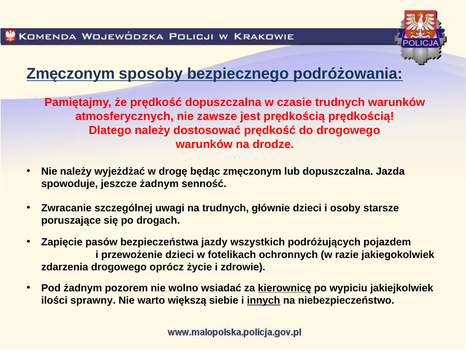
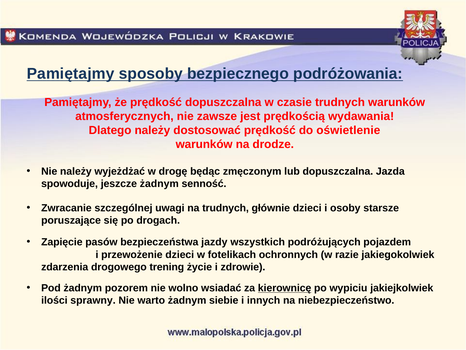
Zmęczonym at (71, 74): Zmęczonym -> Pamiętajmy
prędkością prędkością: prędkością -> wydawania
do drogowego: drogowego -> oświetlenie
oprócz: oprócz -> trening
warto większą: większą -> żadnym
innych underline: present -> none
